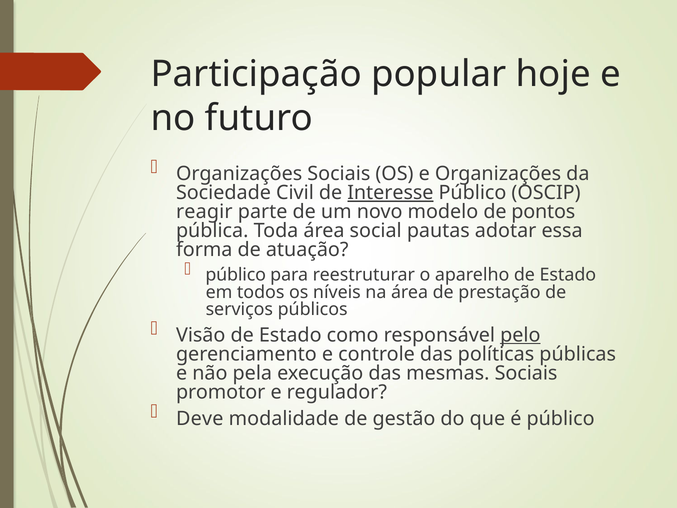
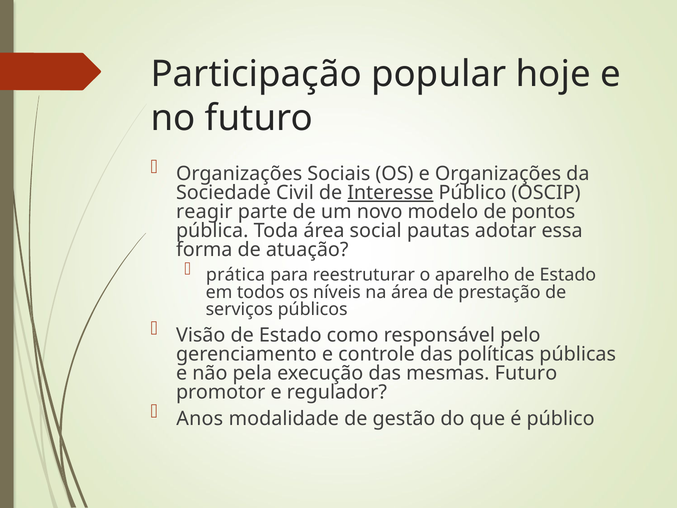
público at (236, 275): público -> prática
pelo underline: present -> none
mesmas Sociais: Sociais -> Futuro
Deve: Deve -> Anos
